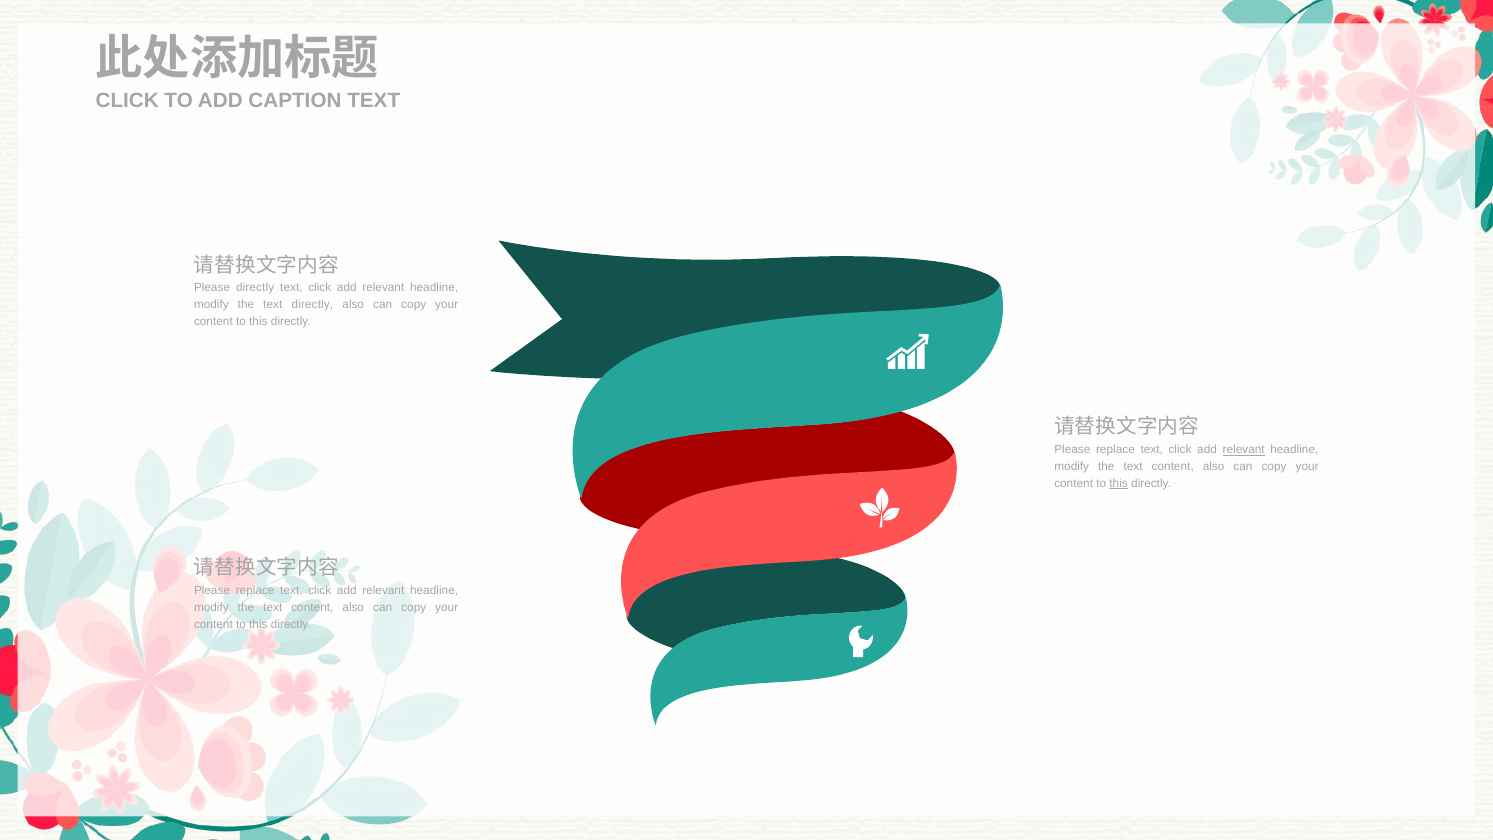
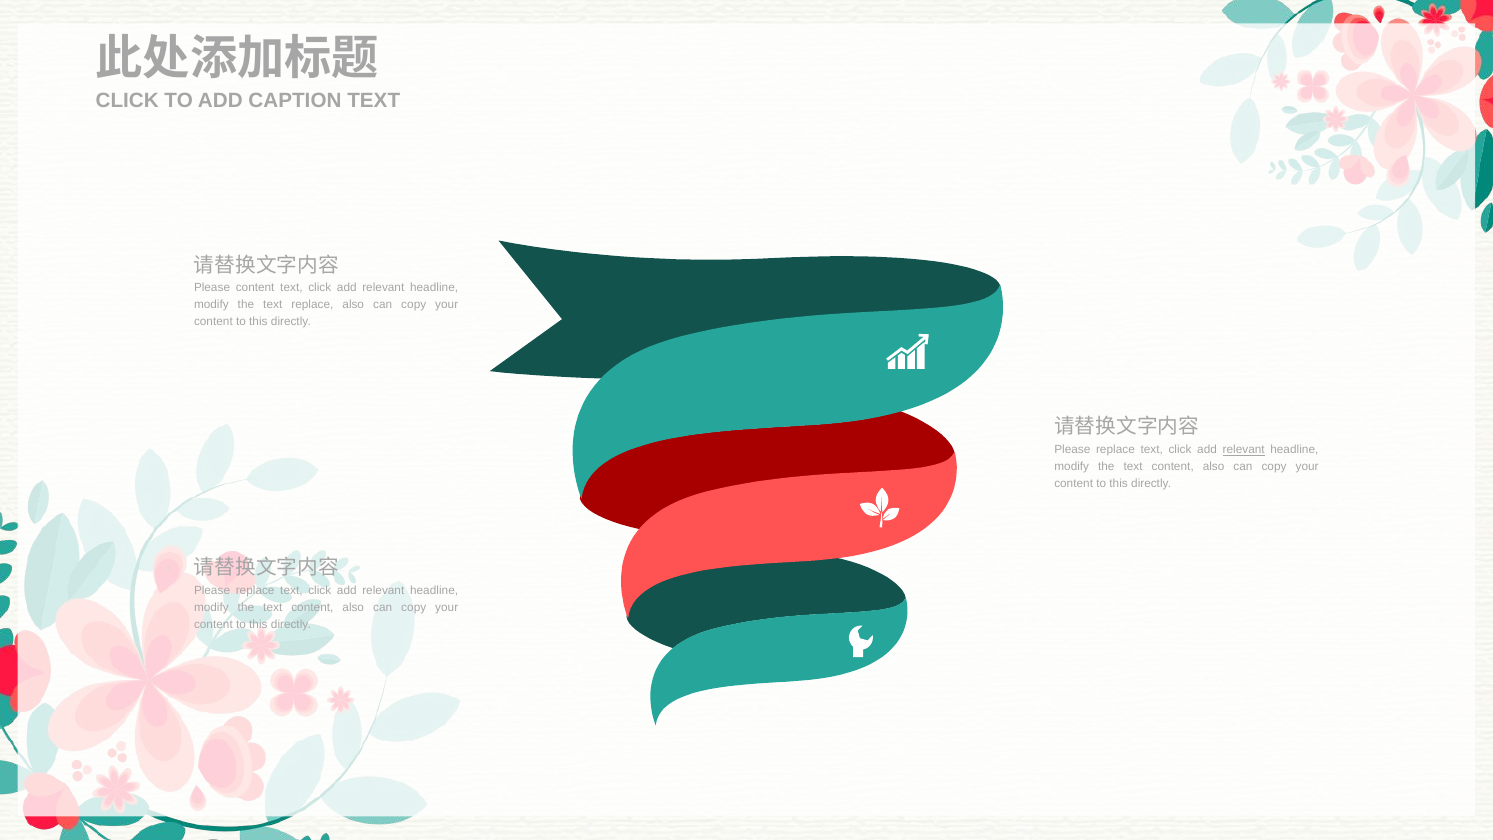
Please directly: directly -> content
text directly: directly -> replace
this at (1119, 484) underline: present -> none
